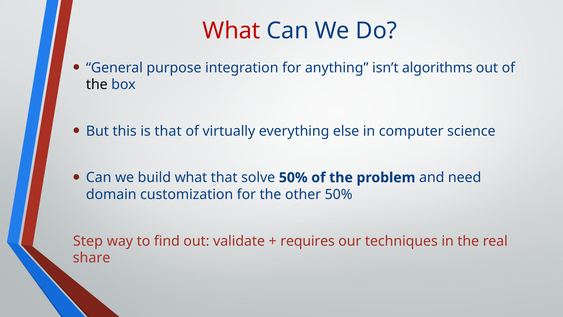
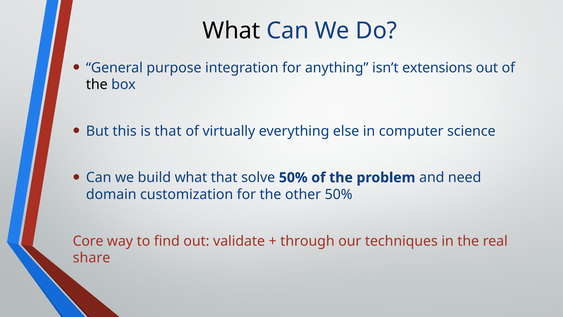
What at (232, 31) colour: red -> black
algorithms: algorithms -> extensions
Step: Step -> Core
requires: requires -> through
